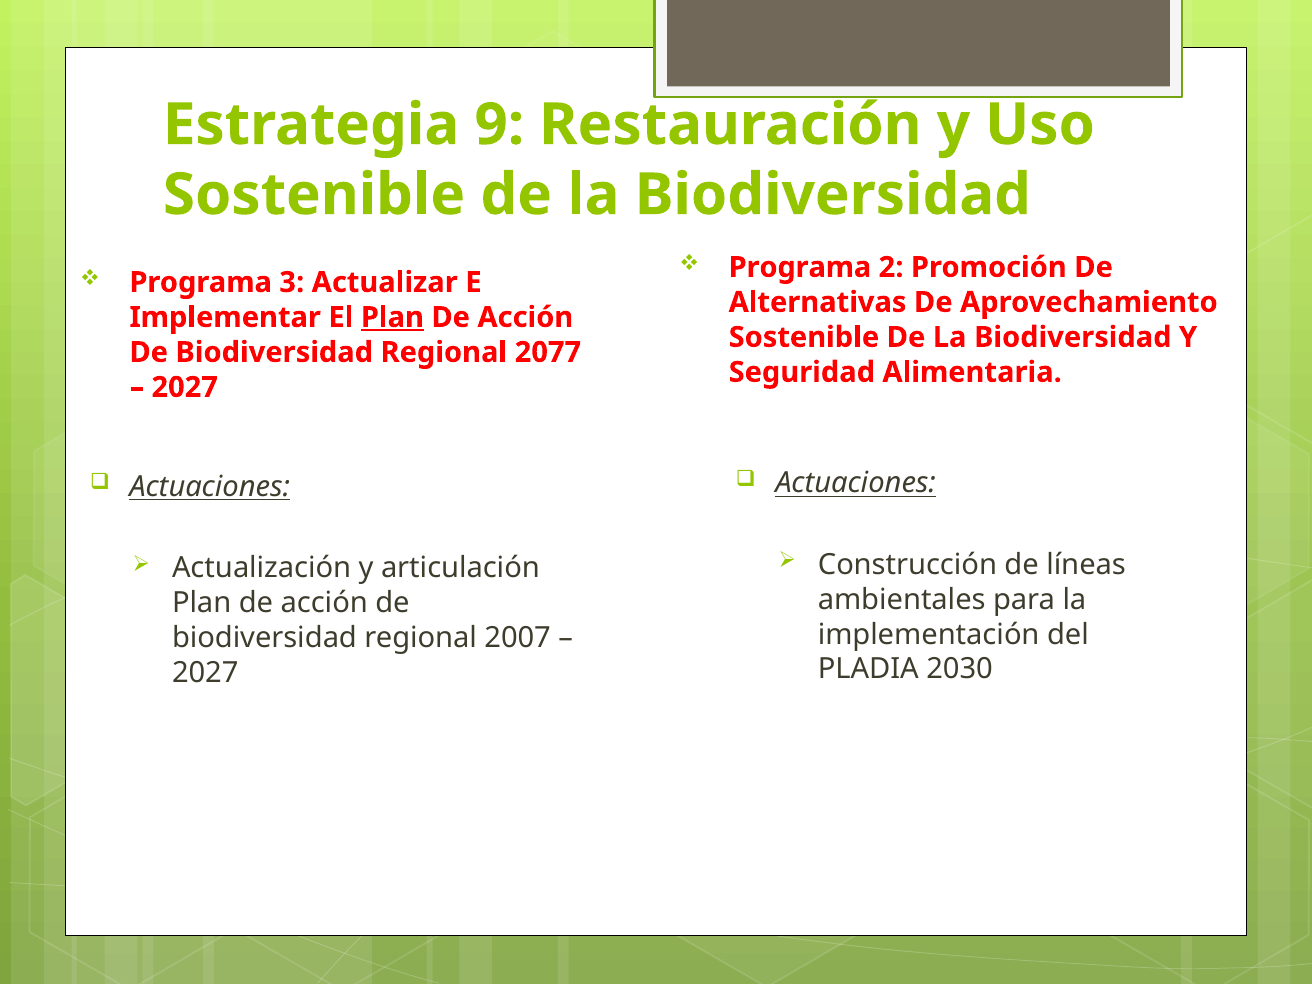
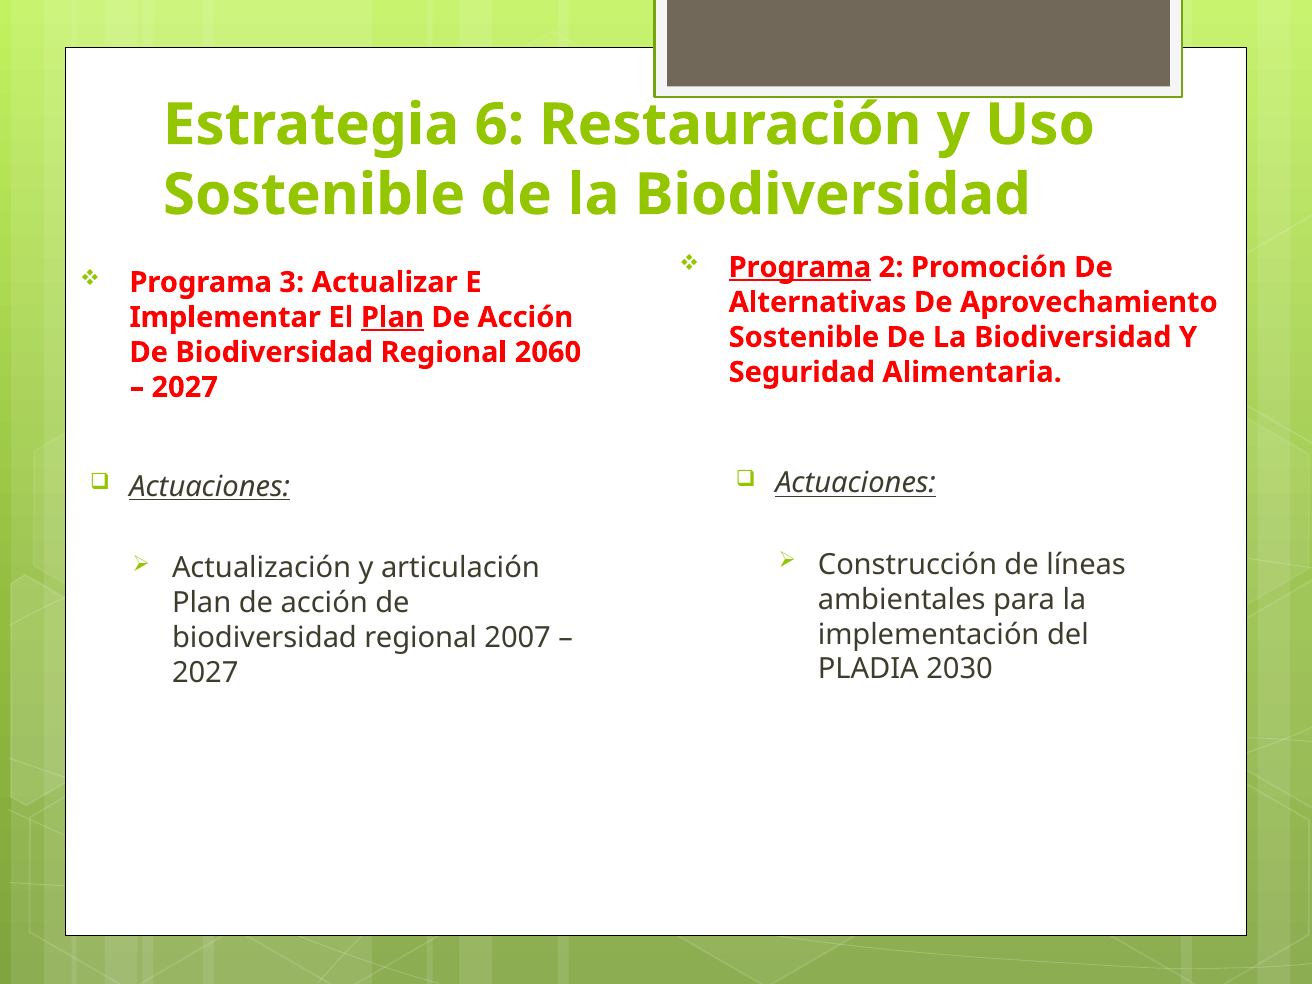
9: 9 -> 6
Programa at (800, 267) underline: none -> present
2077: 2077 -> 2060
